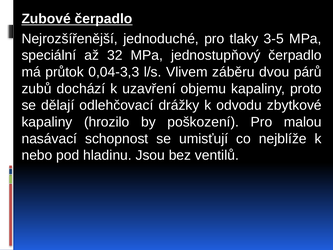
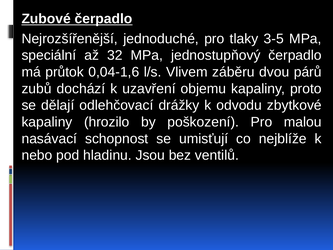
0,04-3,3: 0,04-3,3 -> 0,04-1,6
